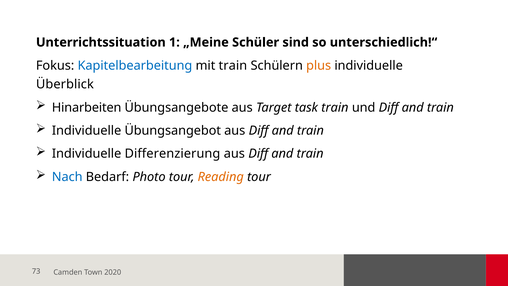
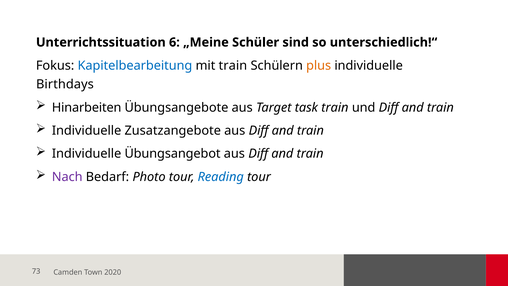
1: 1 -> 6
Überblick: Überblick -> Birthdays
Übungsangebot: Übungsangebot -> Zusatzangebote
Differenzierung: Differenzierung -> Übungsangebot
Nach colour: blue -> purple
Reading colour: orange -> blue
